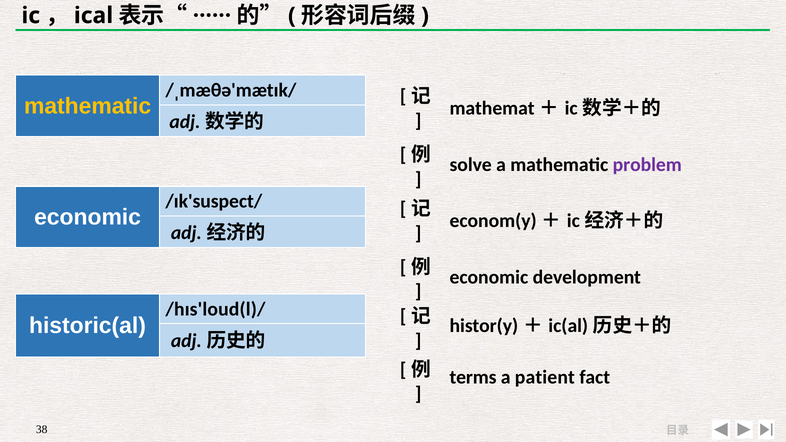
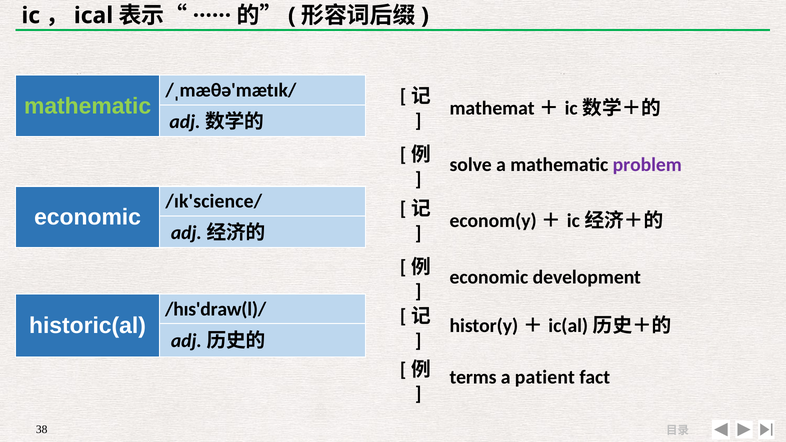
mathematic at (88, 106) colour: yellow -> light green
/ɪk'suspect/: /ɪk'suspect/ -> /ɪk'science/
/hɪs'loud(l)/: /hɪs'loud(l)/ -> /hɪs'draw(l)/
